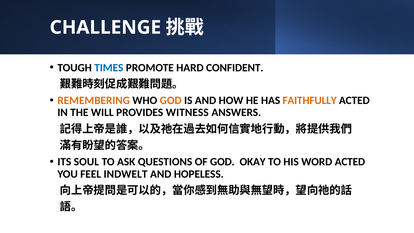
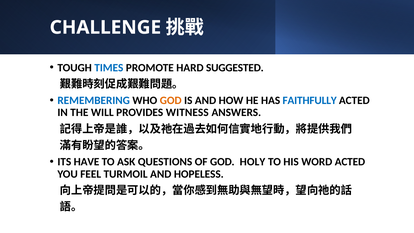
CONFIDENT: CONFIDENT -> SUGGESTED
REMEMBERING colour: orange -> blue
FAITHFULLY colour: orange -> blue
SOUL: SOUL -> HAVE
OKAY: OKAY -> HOLY
INDWELT: INDWELT -> TURMOIL
